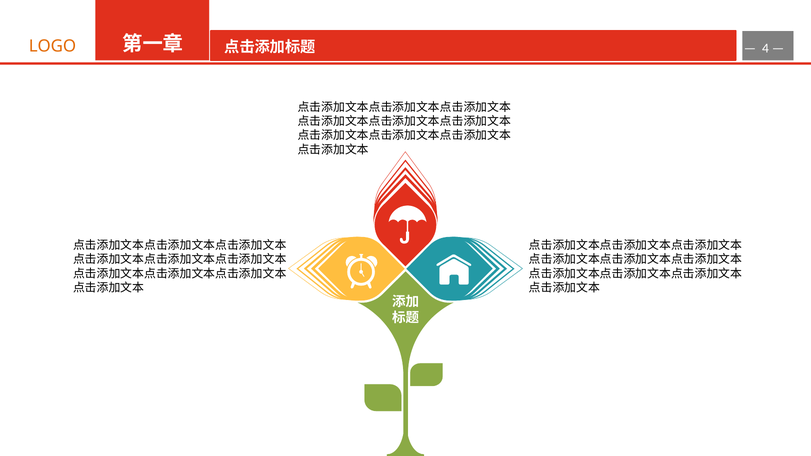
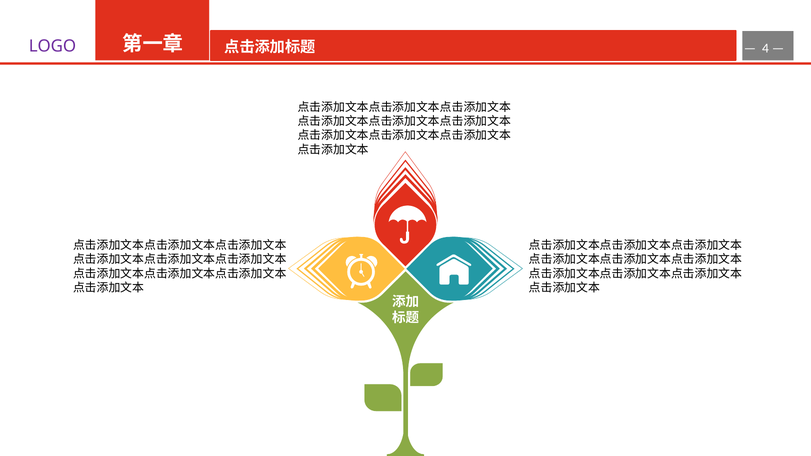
LOGO colour: orange -> purple
